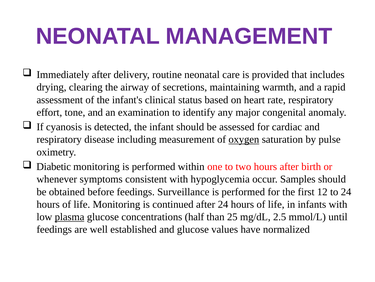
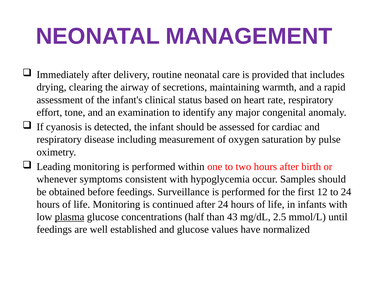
oxygen underline: present -> none
Diabetic: Diabetic -> Leading
25: 25 -> 43
